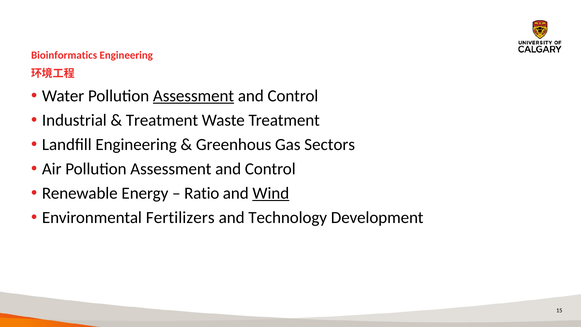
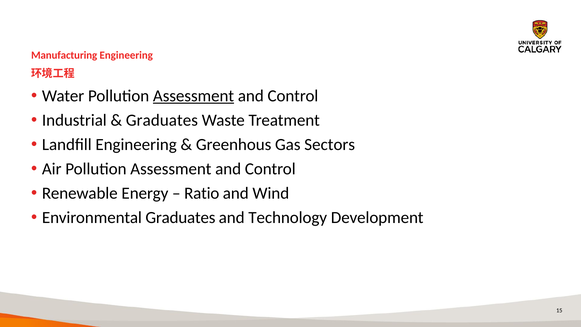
Bioinformatics: Bioinformatics -> Manufacturing
Treatment at (162, 120): Treatment -> Graduates
Wind underline: present -> none
Environmental Fertilizers: Fertilizers -> Graduates
